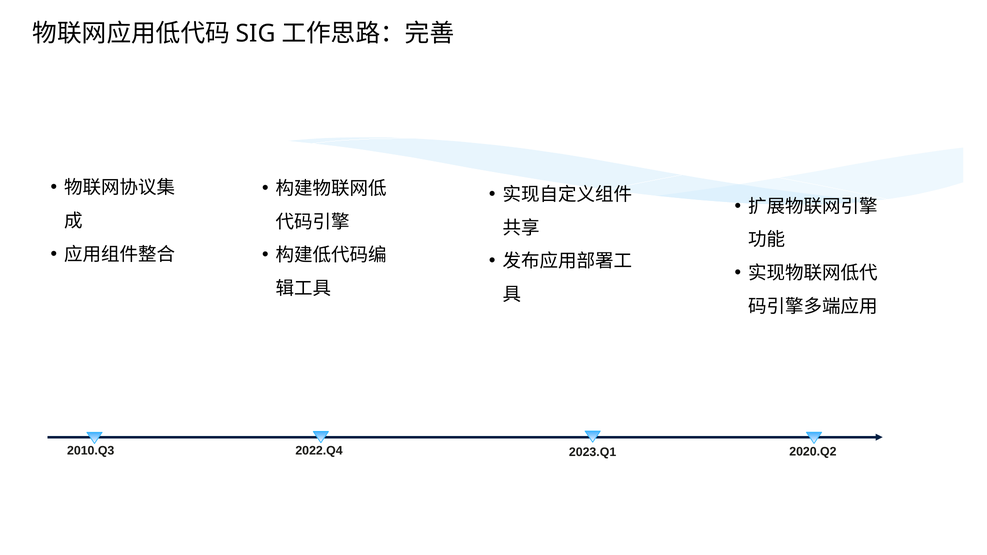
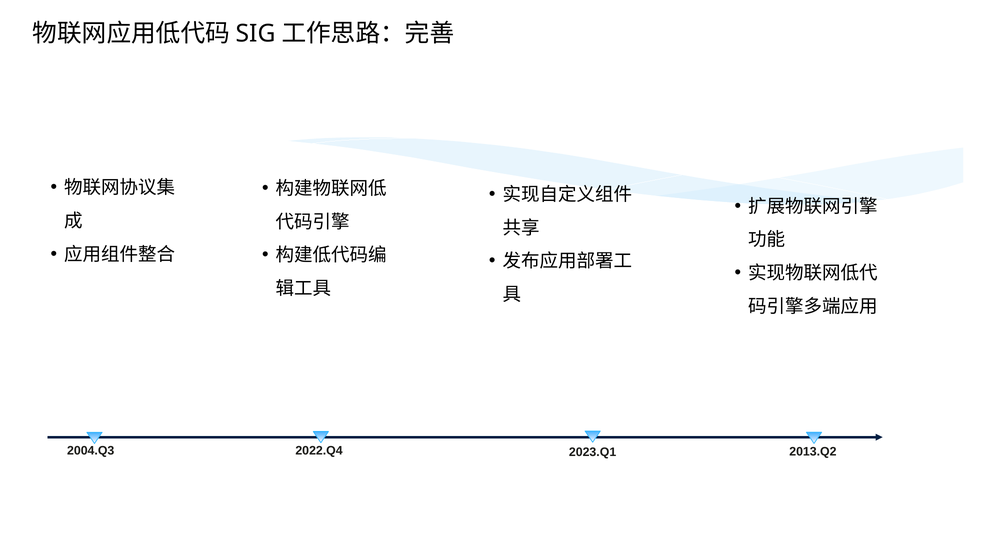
2010.Q3: 2010.Q3 -> 2004.Q3
2020.Q2: 2020.Q2 -> 2013.Q2
